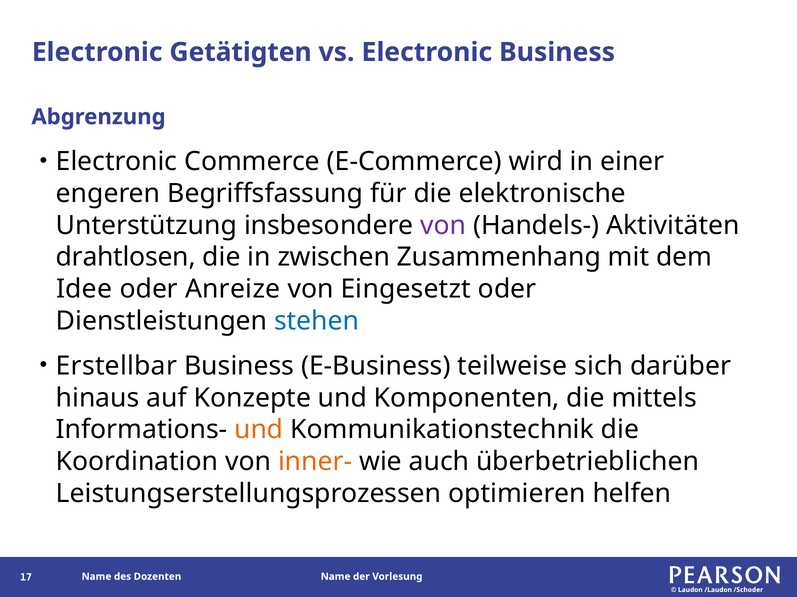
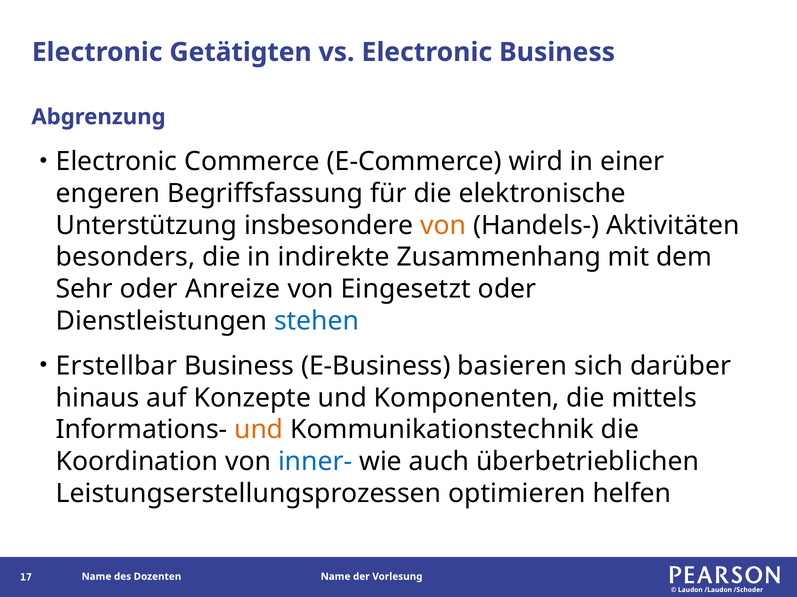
von at (443, 226) colour: purple -> orange
drahtlosen: drahtlosen -> besonders
zwischen: zwischen -> indirekte
Idee: Idee -> Sehr
teilweise: teilweise -> basieren
inner- colour: orange -> blue
